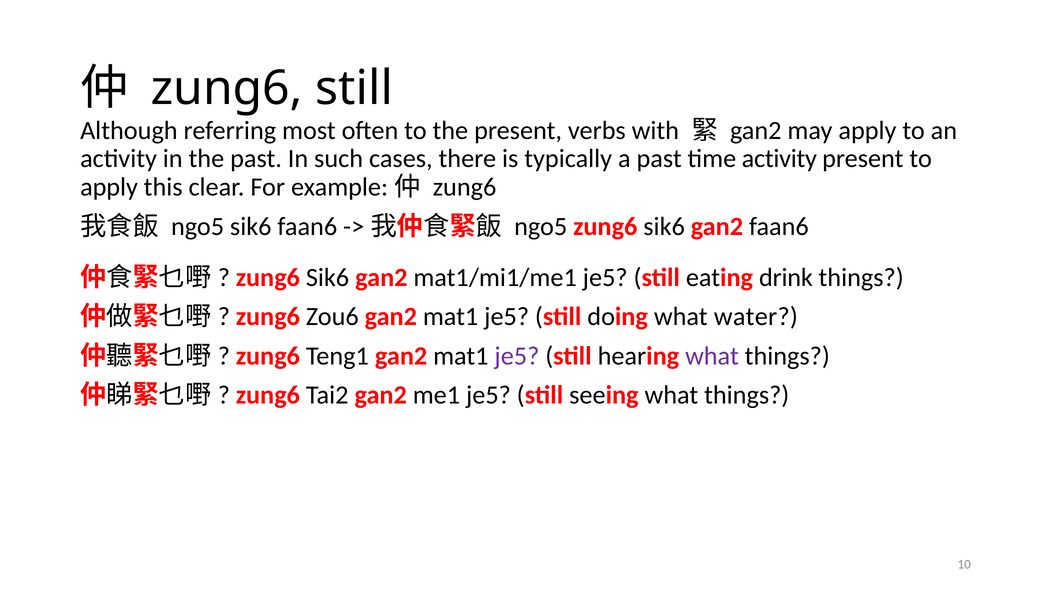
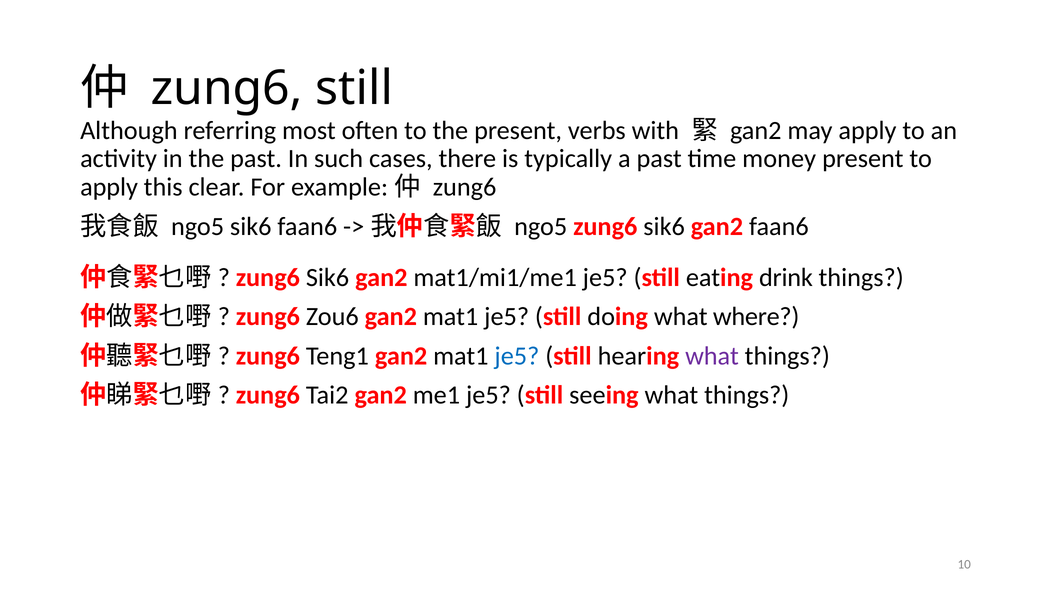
time activity: activity -> money
water: water -> where
je5 at (517, 356) colour: purple -> blue
